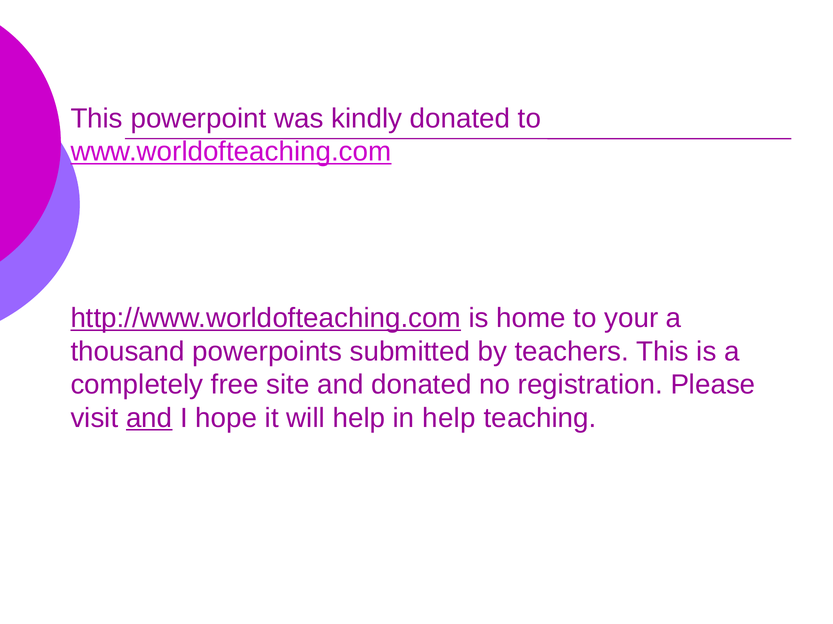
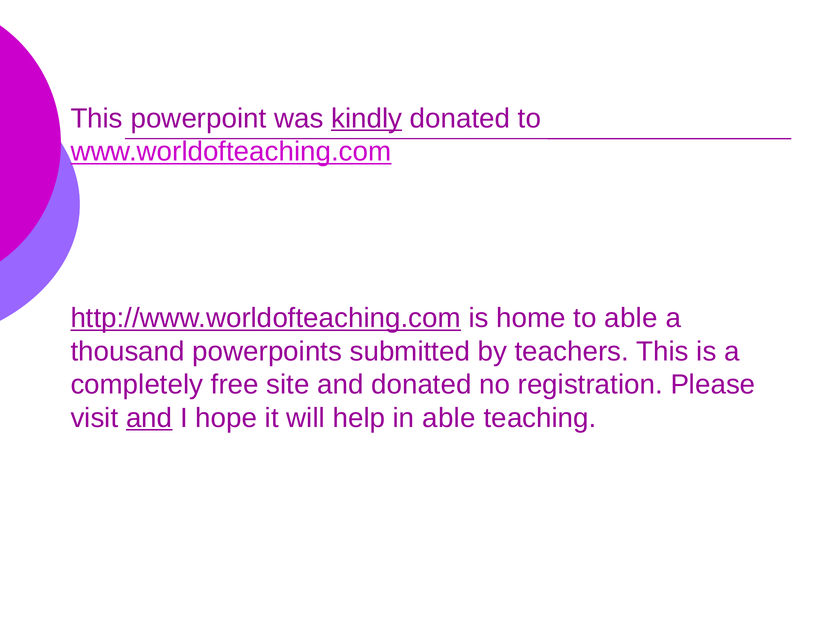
kindly underline: none -> present
to your: your -> able
in help: help -> able
